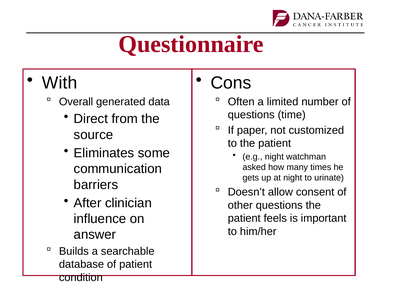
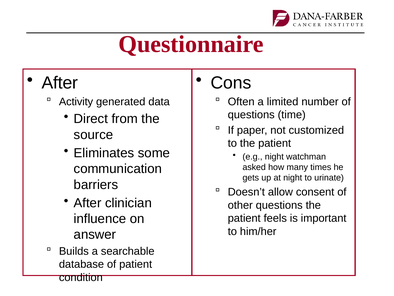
With at (60, 83): With -> After
Overall: Overall -> Activity
